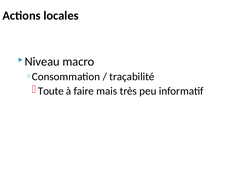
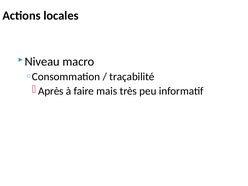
Toute: Toute -> Après
